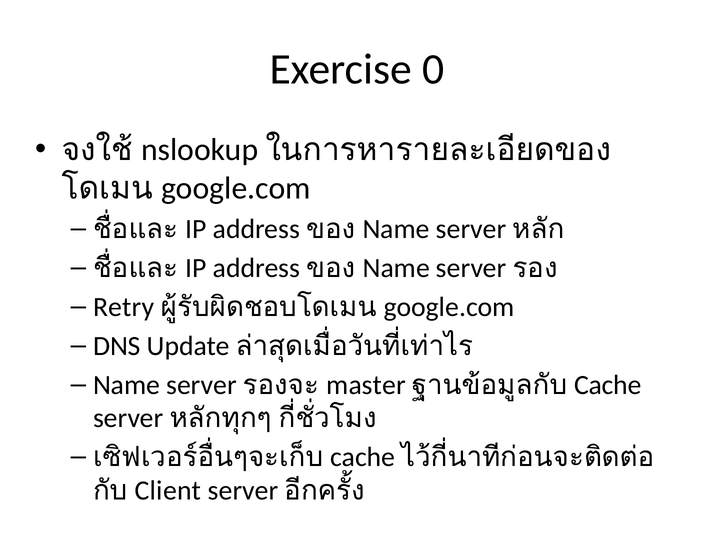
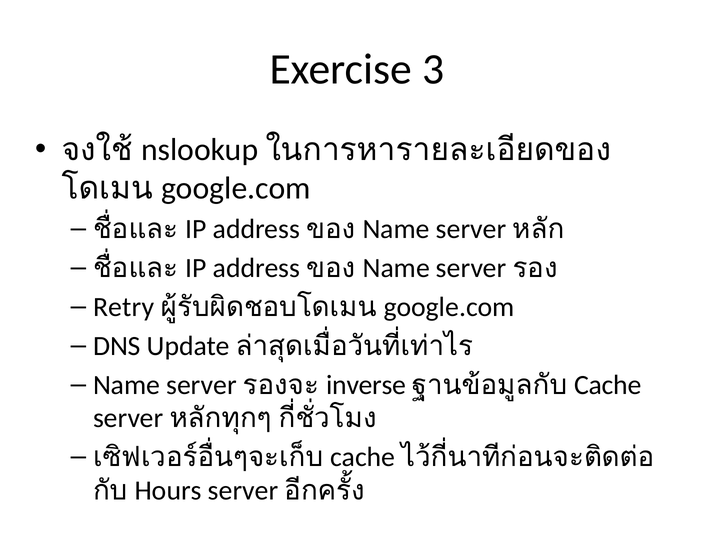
0: 0 -> 3
master: master -> inverse
Client: Client -> Hours
